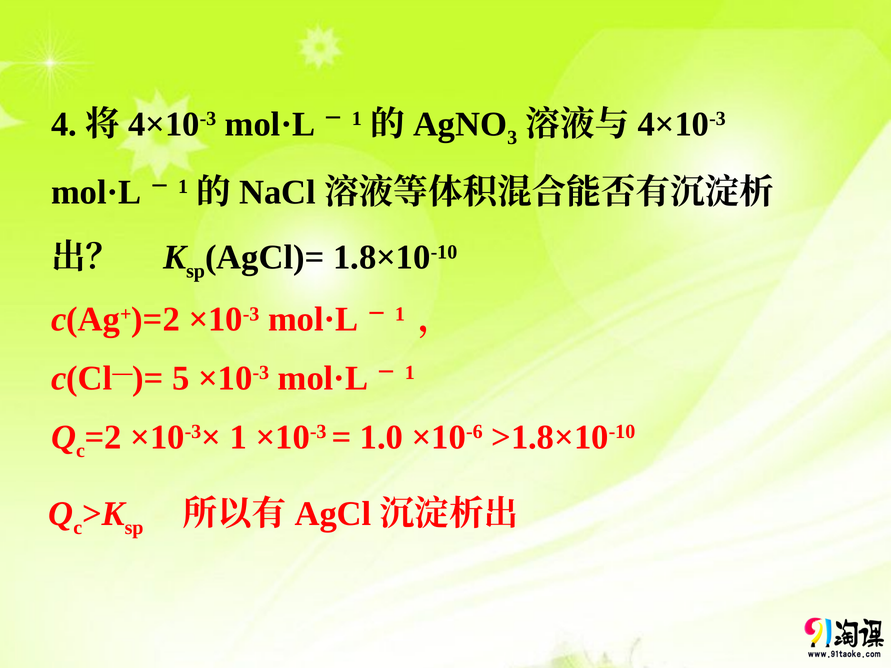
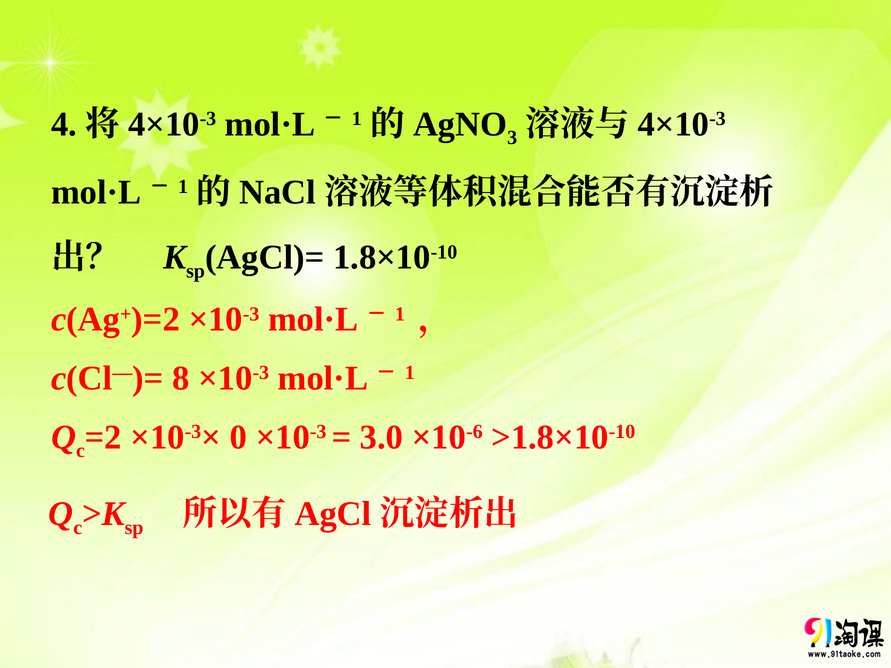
5: 5 -> 8
×10-3× 1: 1 -> 0
1.0: 1.0 -> 3.0
